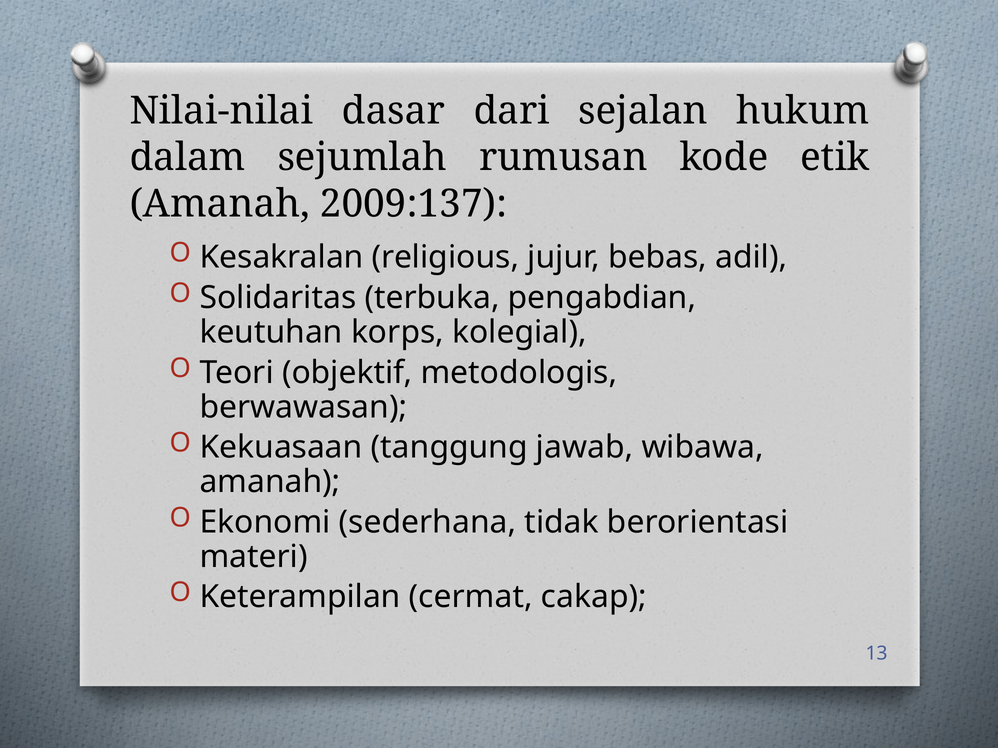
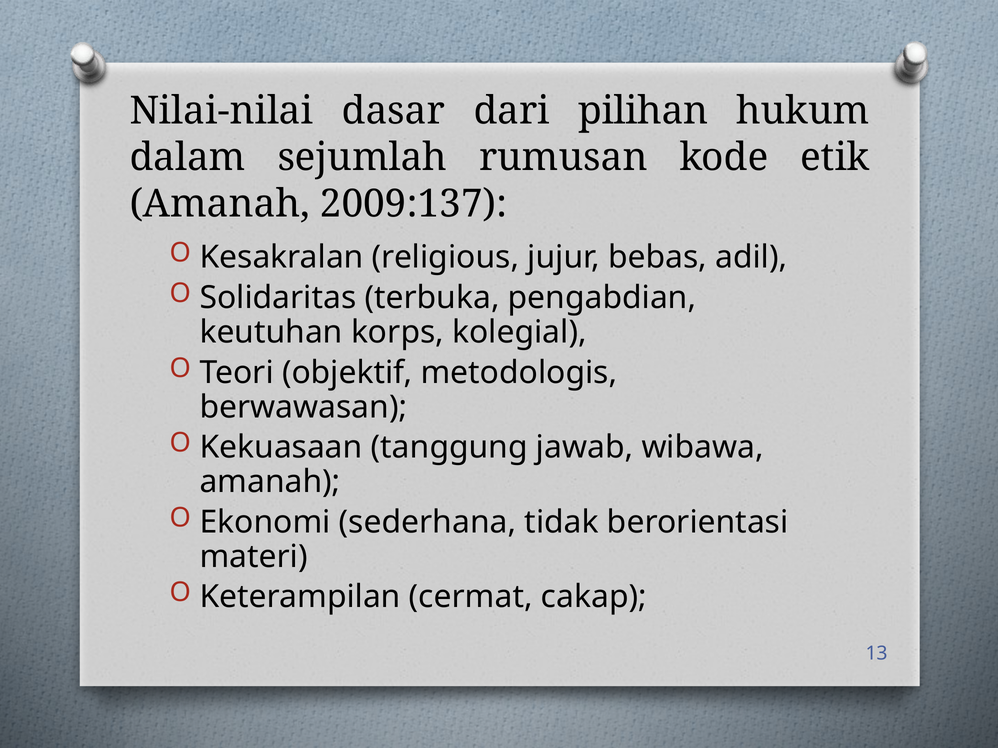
sejalan: sejalan -> pilihan
